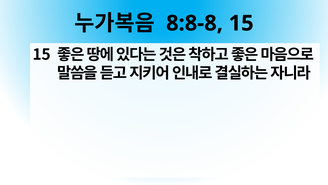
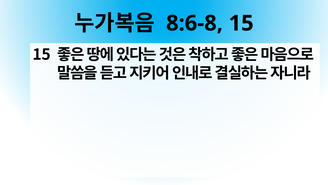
8:8-8: 8:8-8 -> 8:6-8
